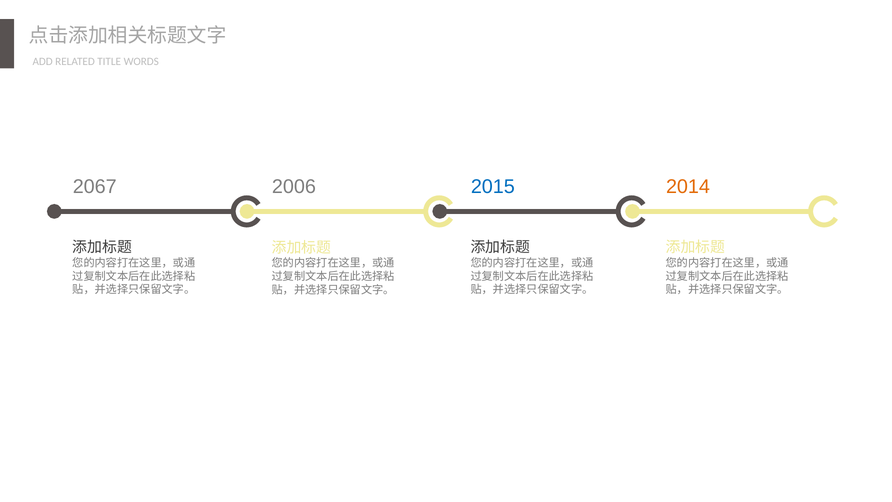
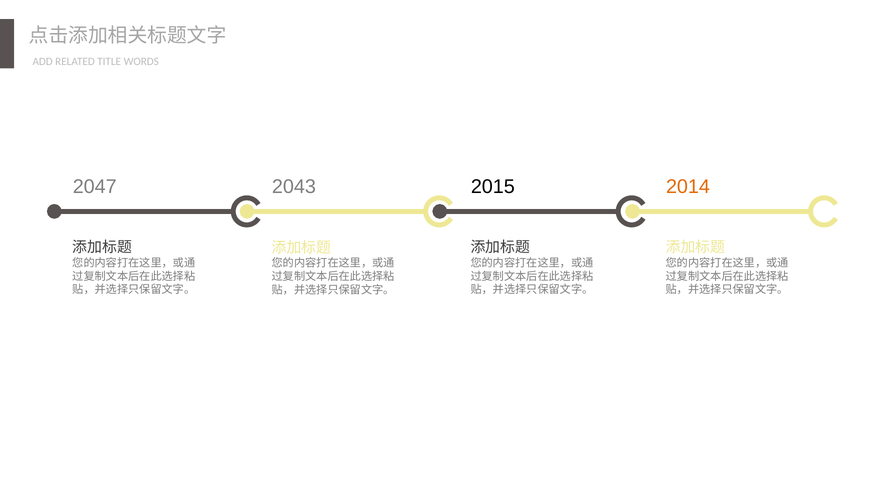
2067: 2067 -> 2047
2015 colour: blue -> black
2006: 2006 -> 2043
